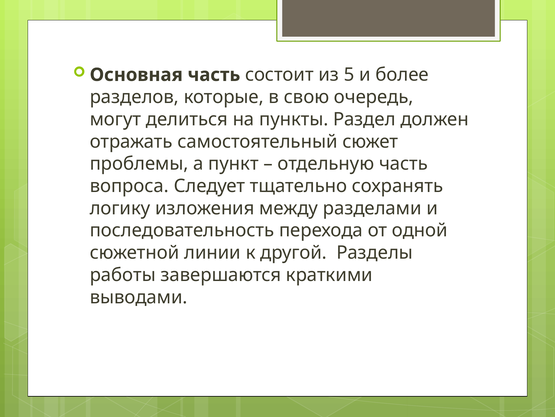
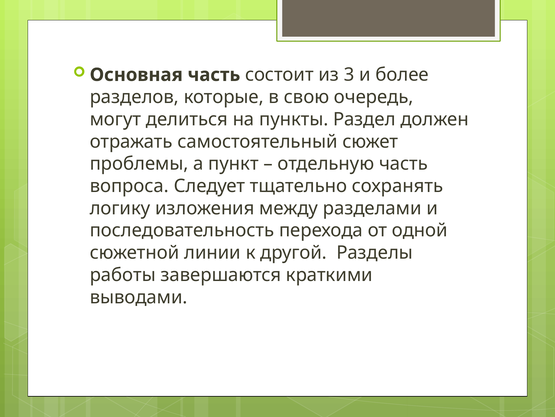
5: 5 -> 3
